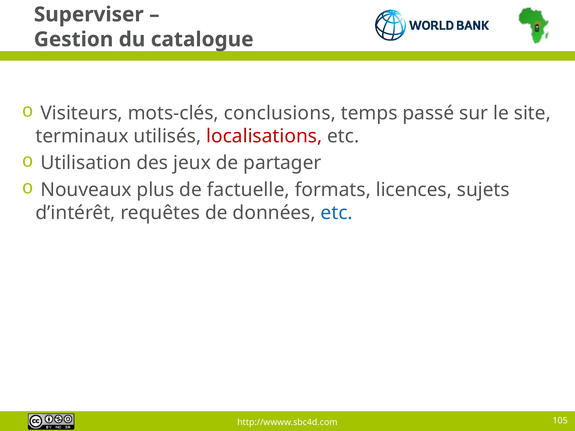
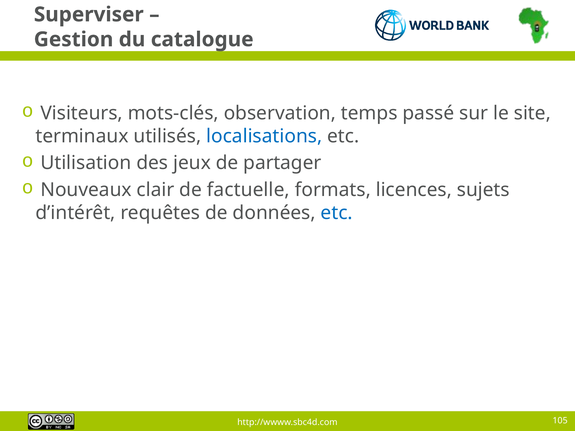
conclusions: conclusions -> observation
localisations colour: red -> blue
plus: plus -> clair
